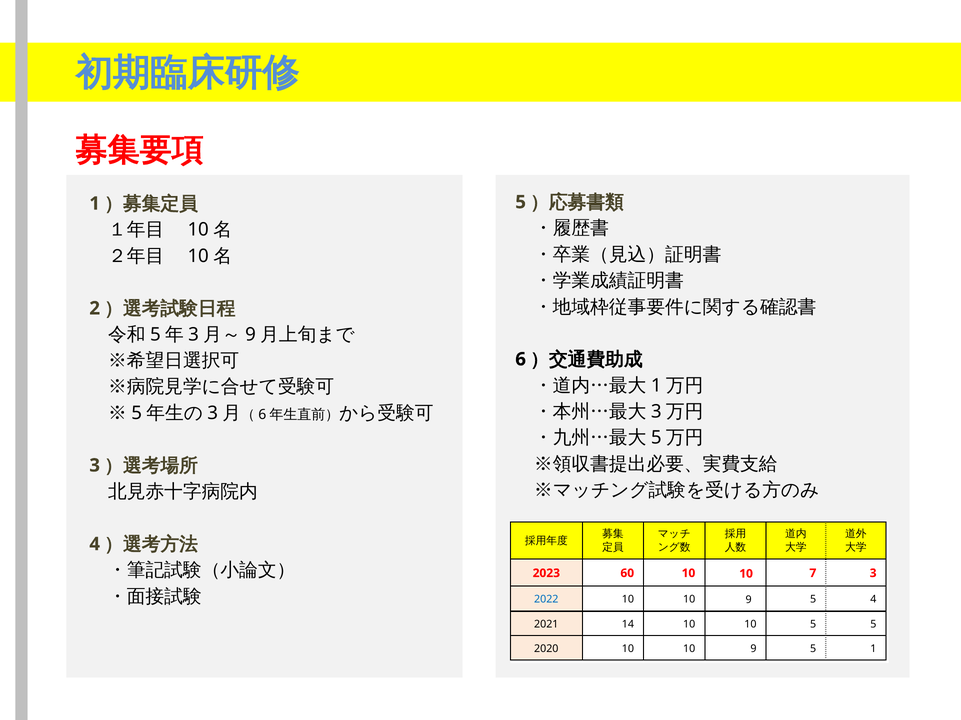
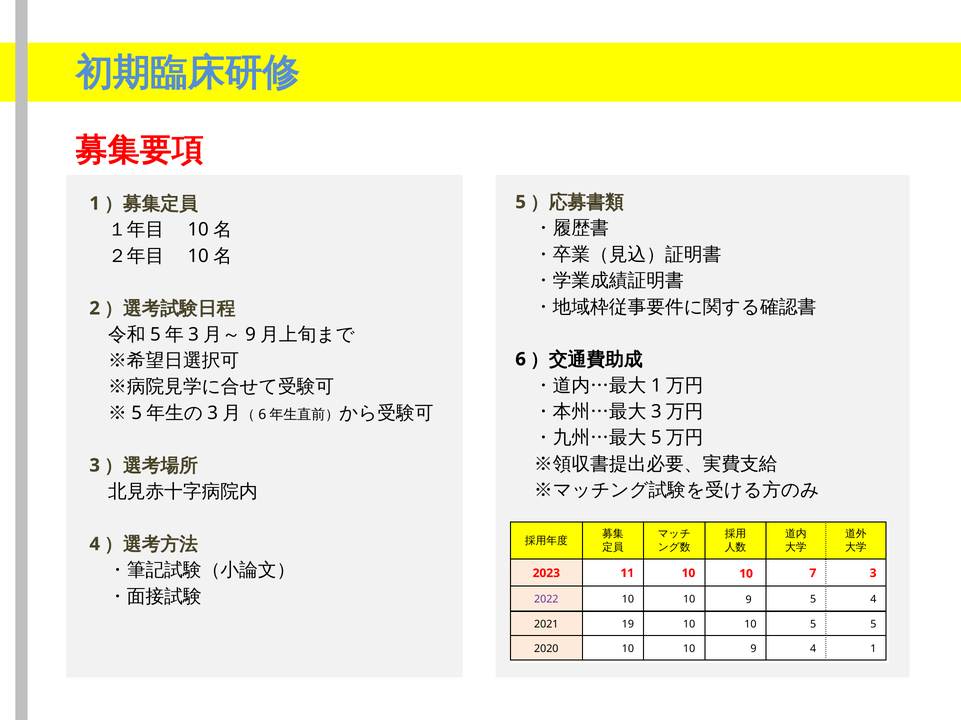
60: 60 -> 11
2022 colour: blue -> purple
14: 14 -> 19
5 at (813, 649): 5 -> 4
